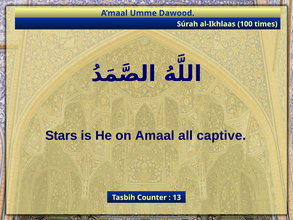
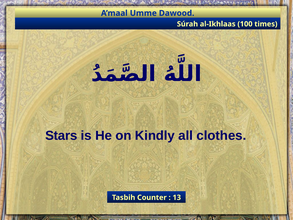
Amaal: Amaal -> Kindly
captive: captive -> clothes
